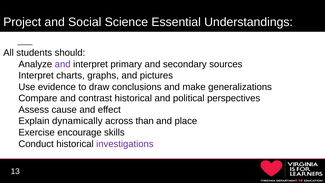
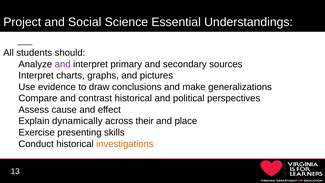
than: than -> their
encourage: encourage -> presenting
investigations colour: purple -> orange
